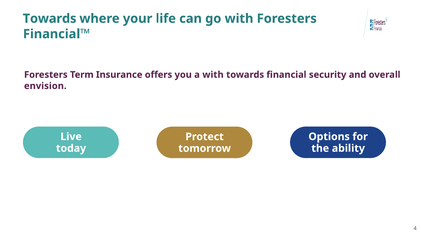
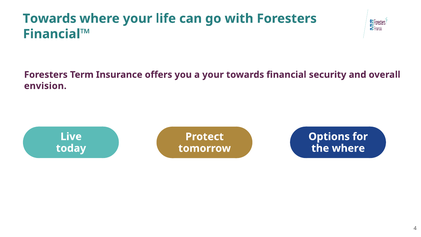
a with: with -> your
the ability: ability -> where
